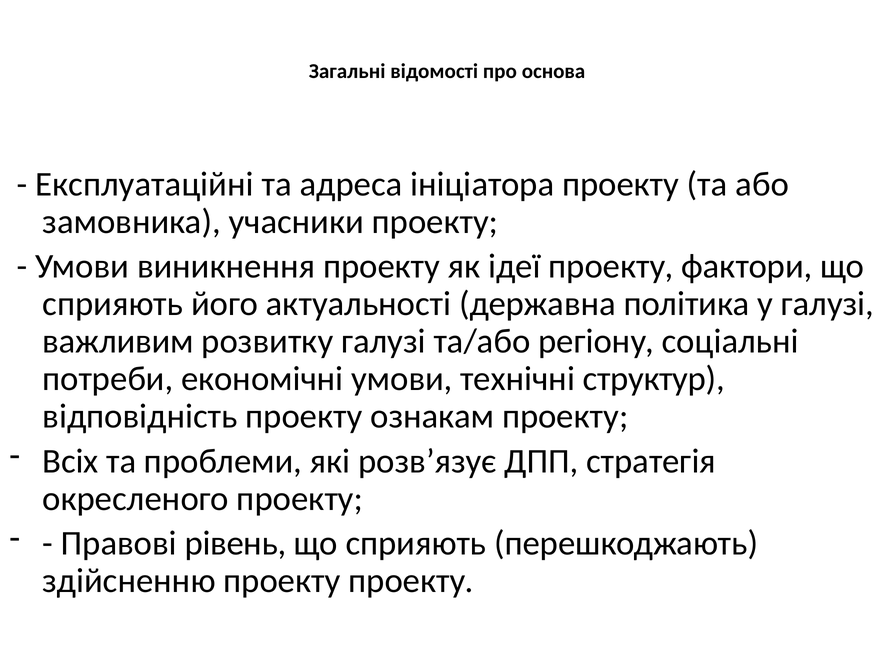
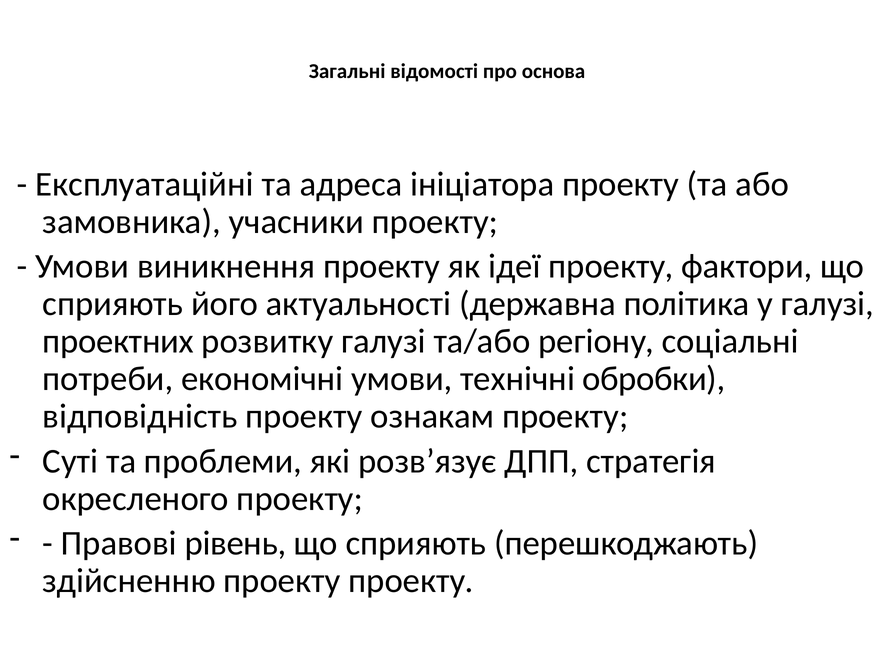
важливим: важливим -> проектних
структур: структур -> обробки
Всіх: Всіх -> Суті
